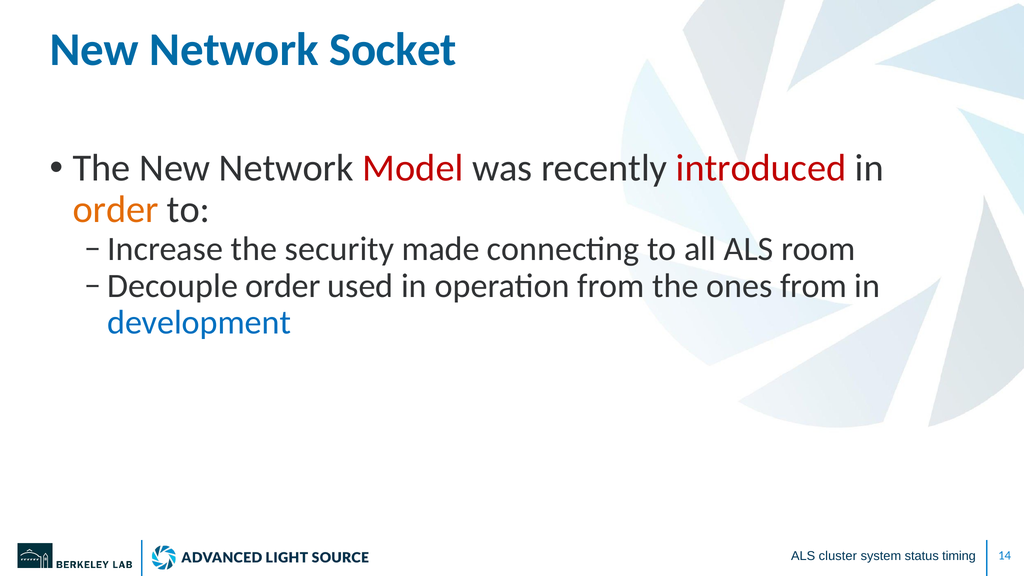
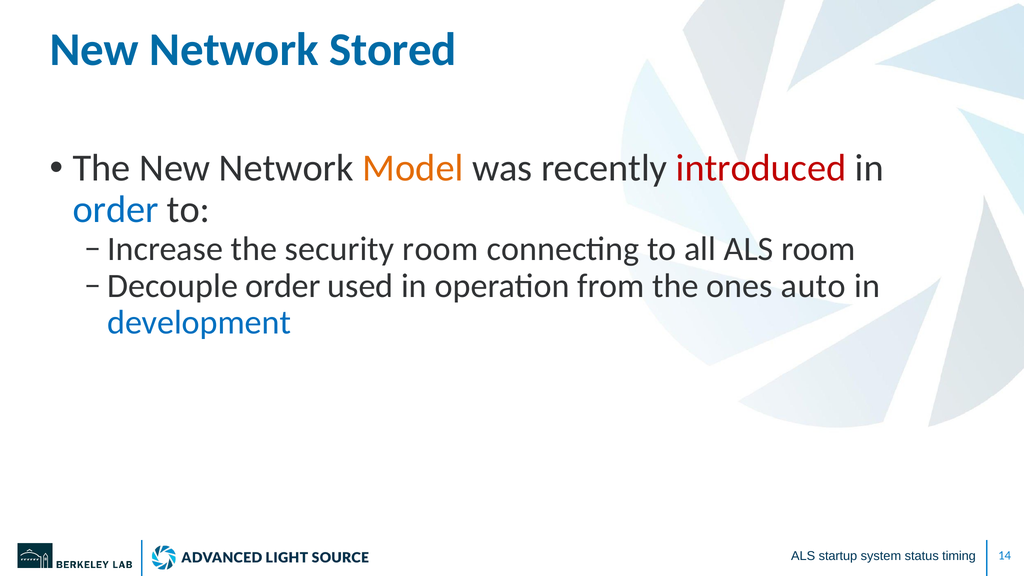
Socket: Socket -> Stored
Model colour: red -> orange
order at (116, 210) colour: orange -> blue
security made: made -> room
ones from: from -> auto
cluster: cluster -> startup
